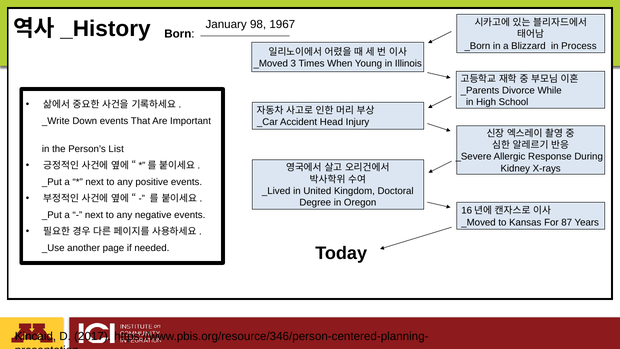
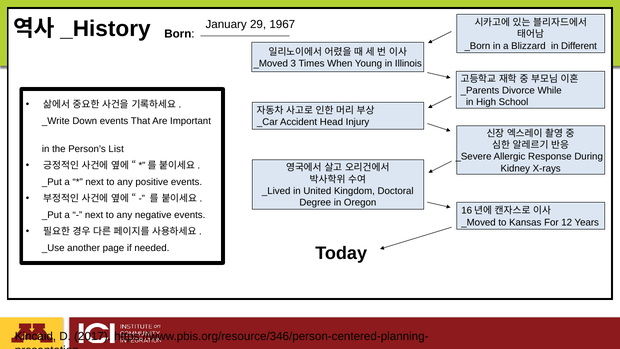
98: 98 -> 29
Process: Process -> Different
87: 87 -> 12
